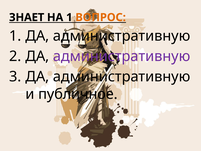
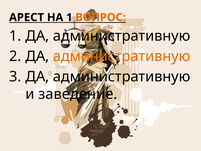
ЗНАЕТ: ЗНАЕТ -> АРЕСТ
административную at (122, 56) colour: purple -> orange
публичное: публичное -> заведение
